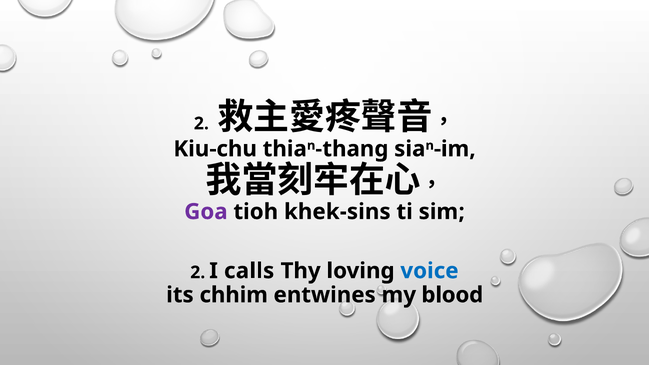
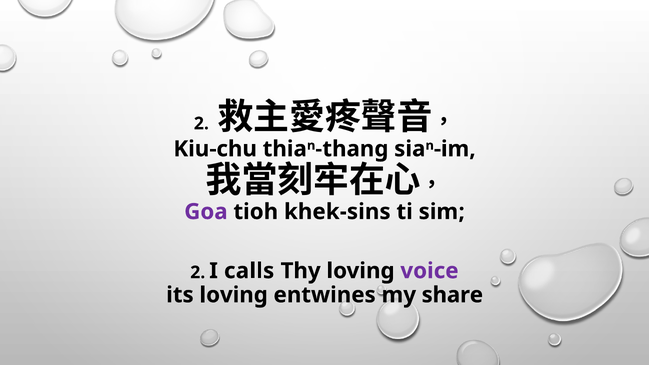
voice colour: blue -> purple
its chhim: chhim -> loving
blood: blood -> share
